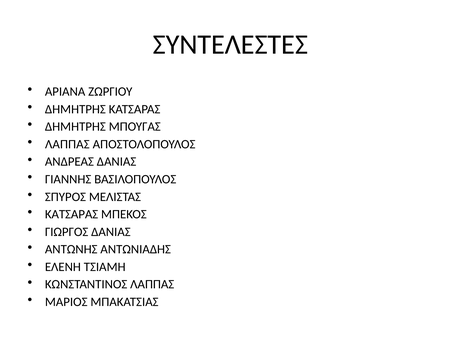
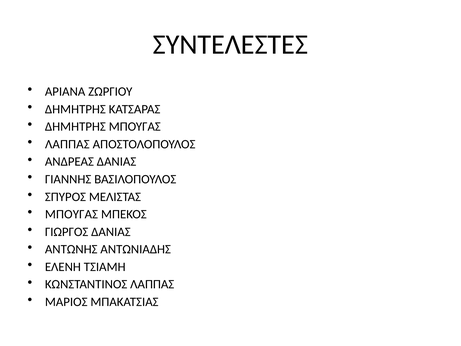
ΚΑΤΣΑΡΑΣ at (72, 214): ΚΑΤΣΑΡΑΣ -> ΜΠΟΥΓΑΣ
